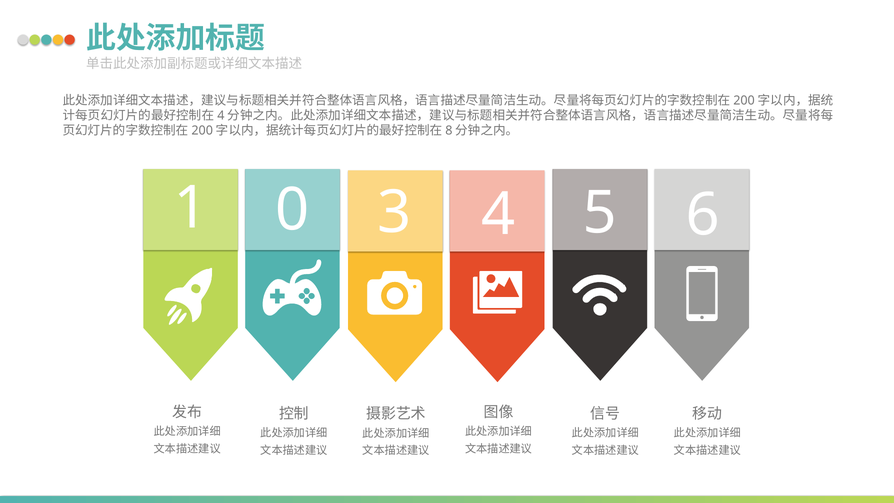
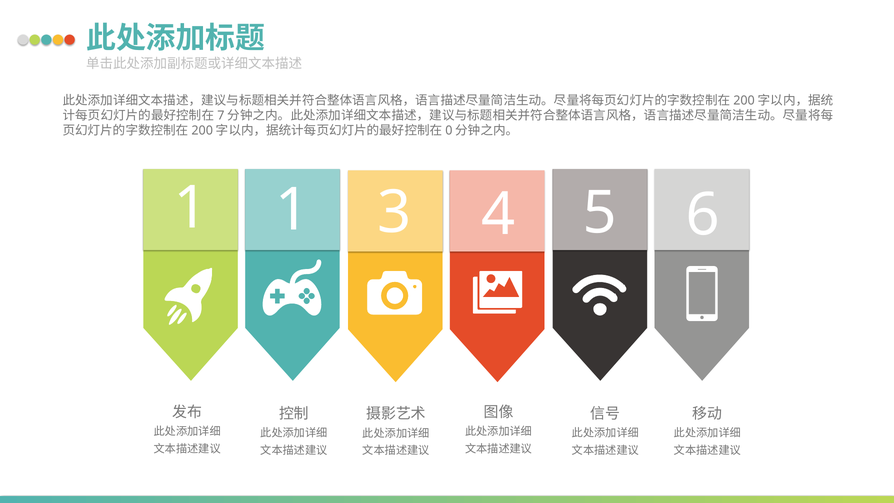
4 at (221, 116): 4 -> 7
8: 8 -> 0
1 0: 0 -> 1
